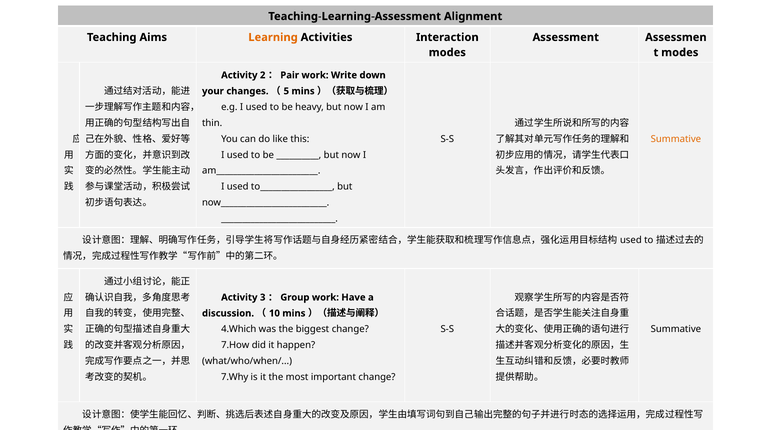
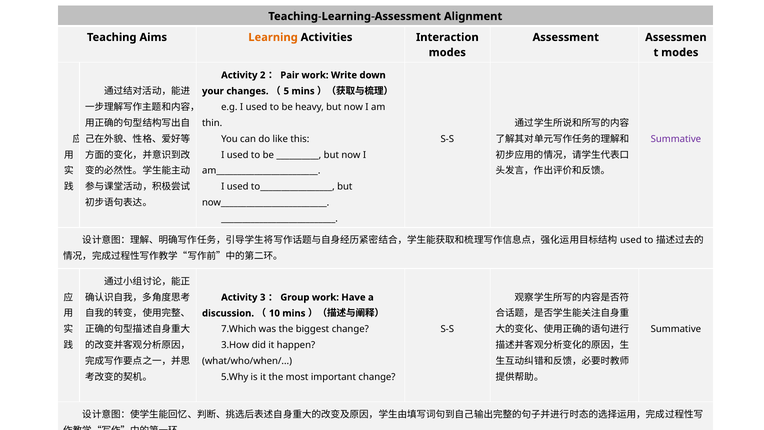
Summative at (676, 139) colour: orange -> purple
4.Which: 4.Which -> 7.Which
7.How: 7.How -> 3.How
7.Why: 7.Why -> 5.Why
